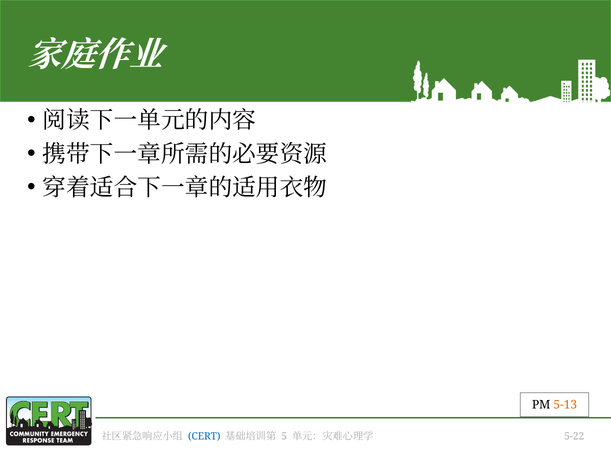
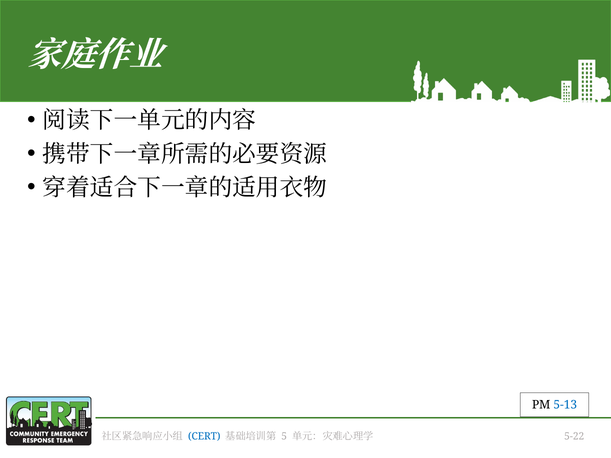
5-13 colour: orange -> blue
